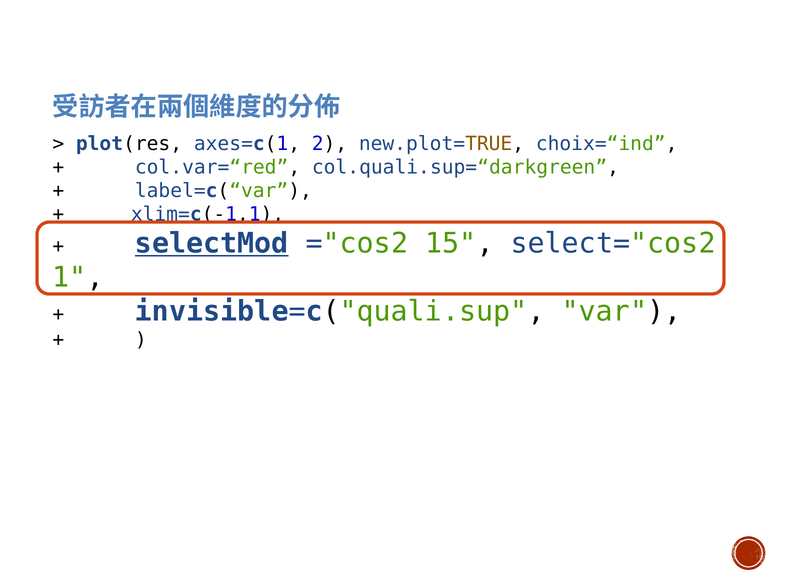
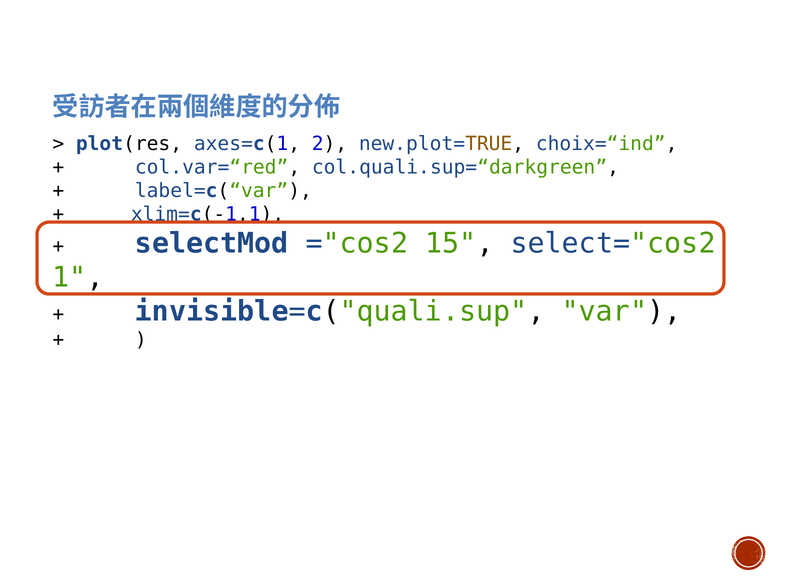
selectMod underline: present -> none
